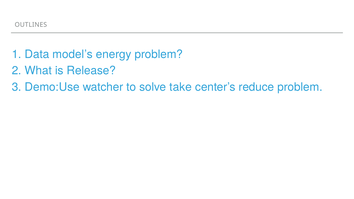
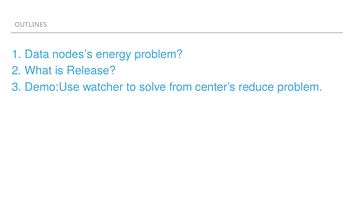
model’s: model’s -> nodes’s
take: take -> from
